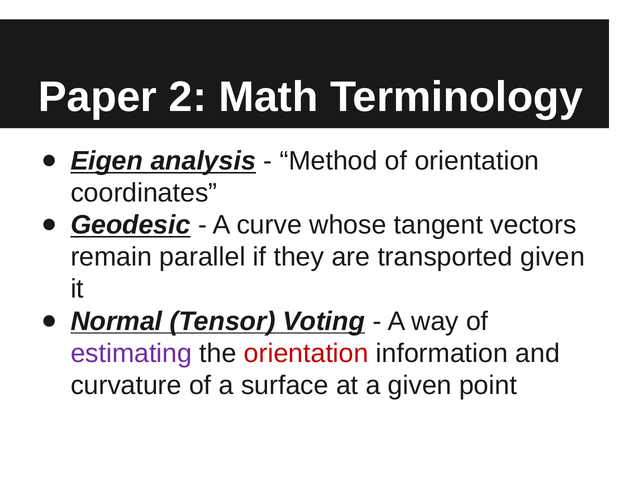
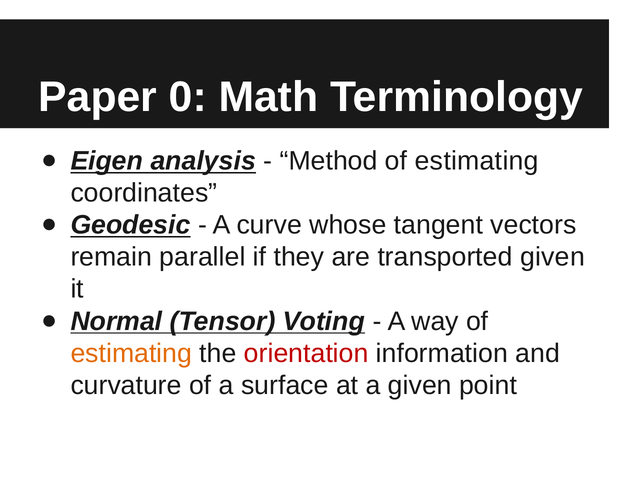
2: 2 -> 0
Method of orientation: orientation -> estimating
estimating at (131, 353) colour: purple -> orange
